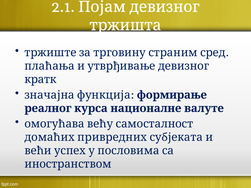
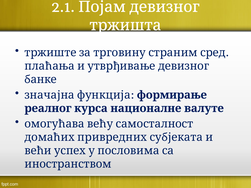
кратк: кратк -> банке
